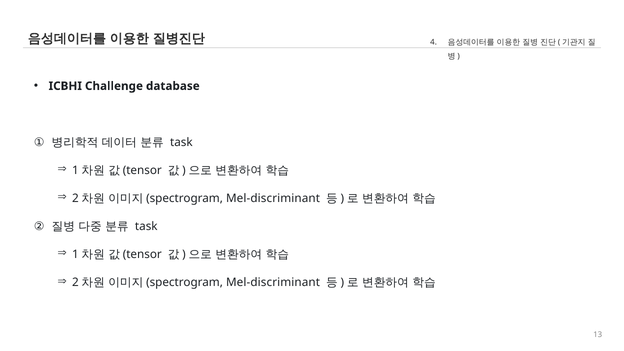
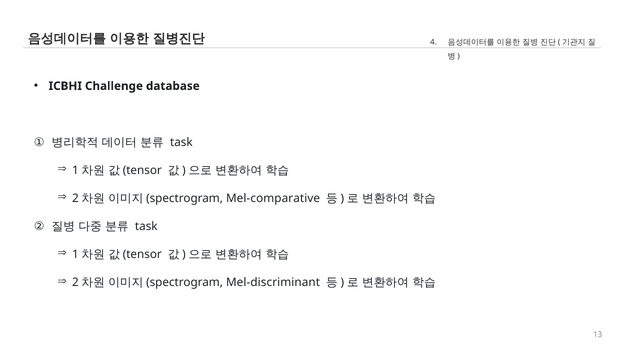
Mel-discriminant at (273, 198): Mel-discriminant -> Mel-comparative
